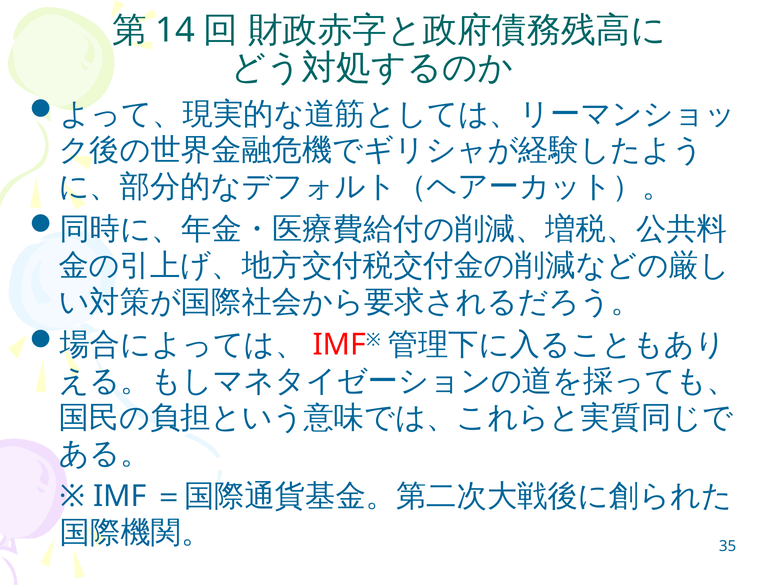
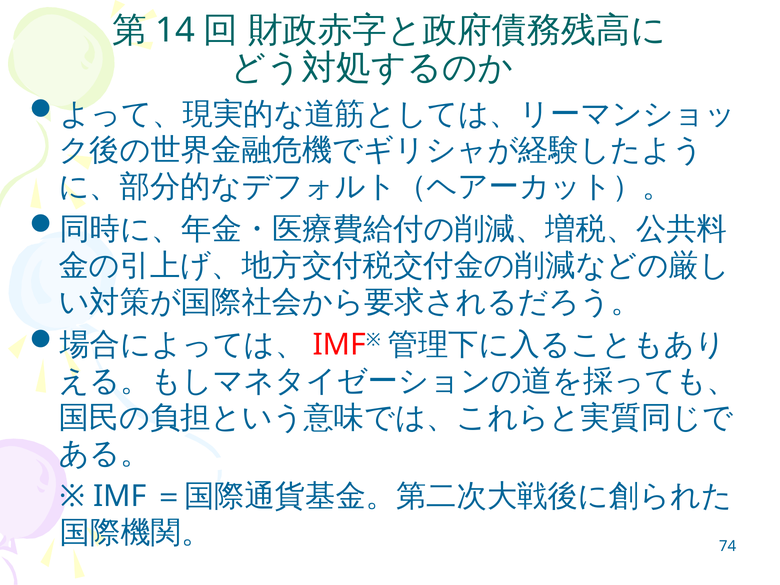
35: 35 -> 74
